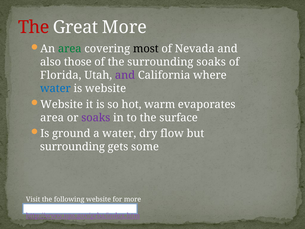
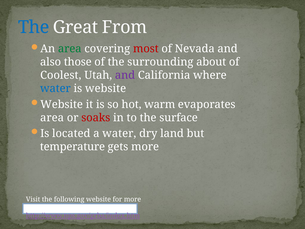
The at (34, 27) colour: red -> blue
Great More: More -> From
most colour: black -> red
surrounding soaks: soaks -> about
Florida: Florida -> Coolest
soaks at (96, 118) colour: purple -> red
ground: ground -> located
flow: flow -> land
surrounding at (72, 147): surrounding -> temperature
gets some: some -> more
